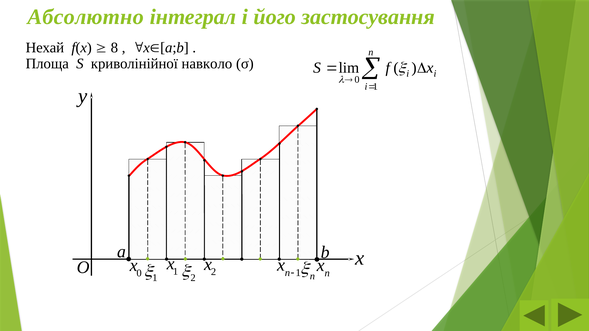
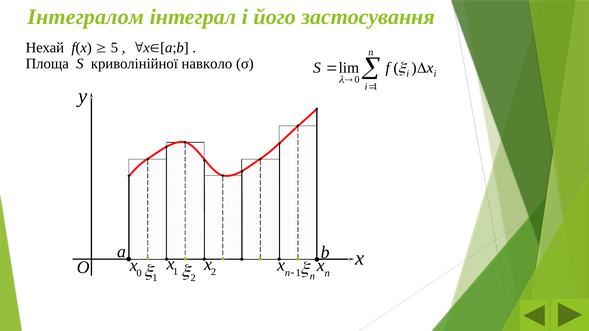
Абсолютно: Абсолютно -> Інтегралом
8: 8 -> 5
